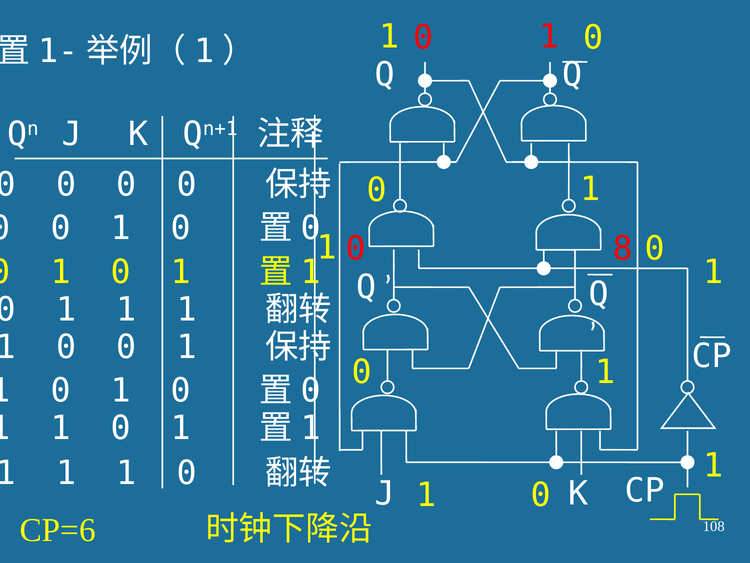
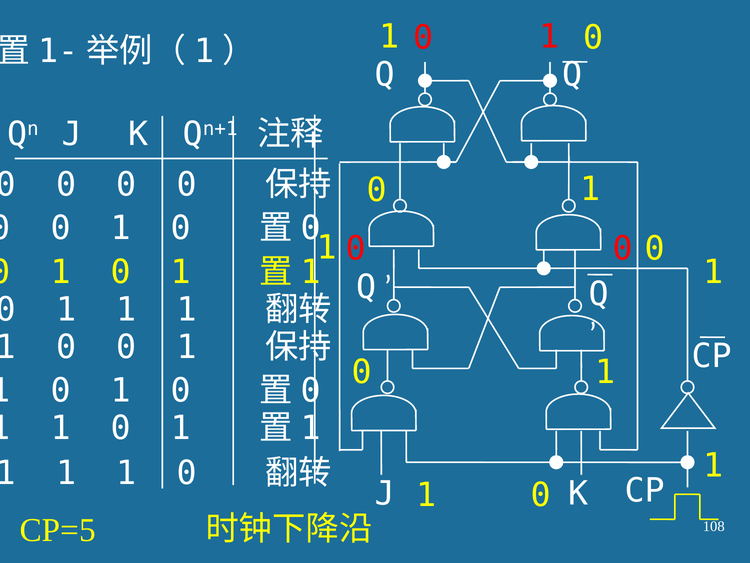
8 at (623, 249): 8 -> 0
CP=6: CP=6 -> CP=5
